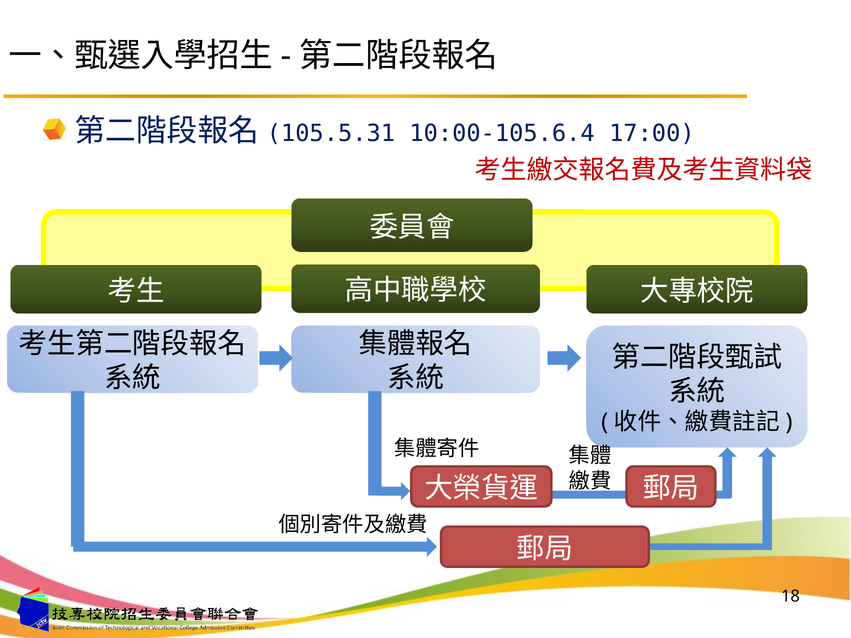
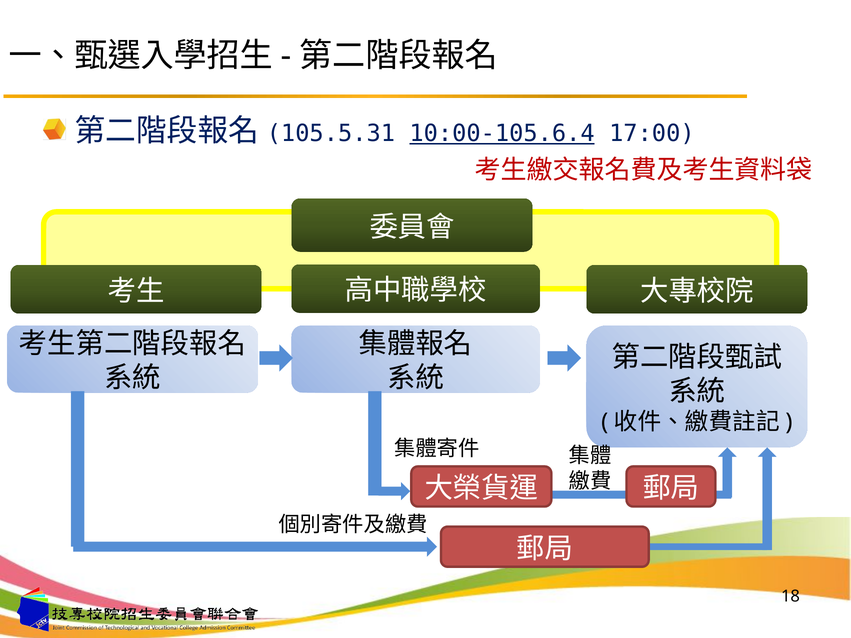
10:00-105.6.4 underline: none -> present
